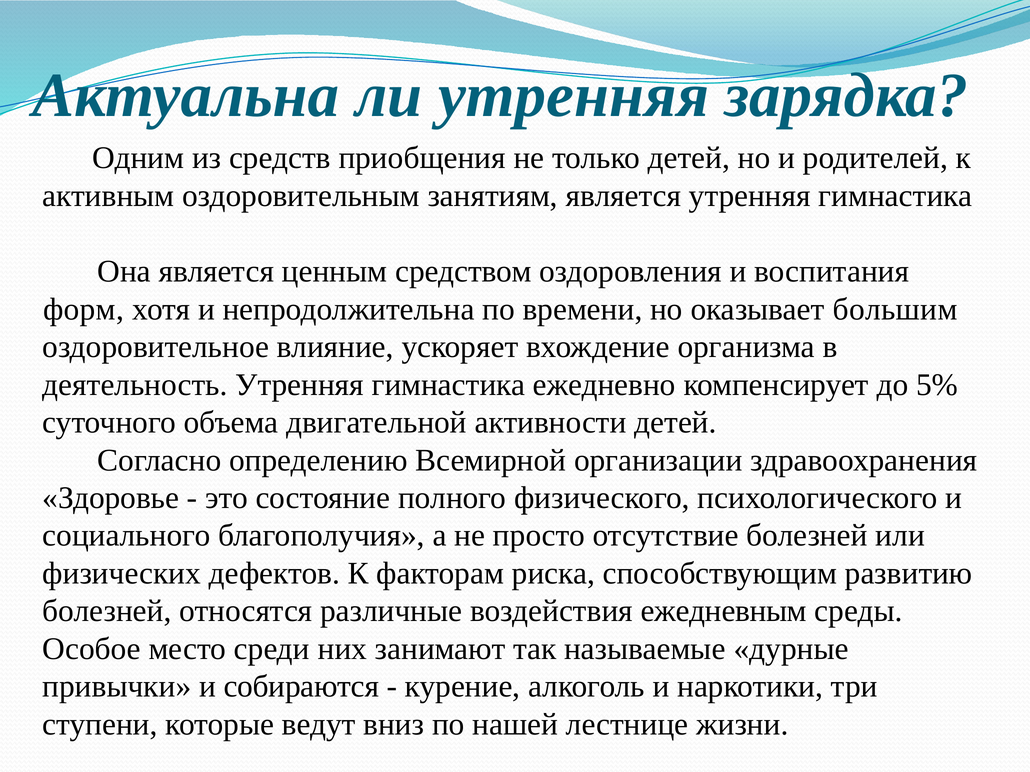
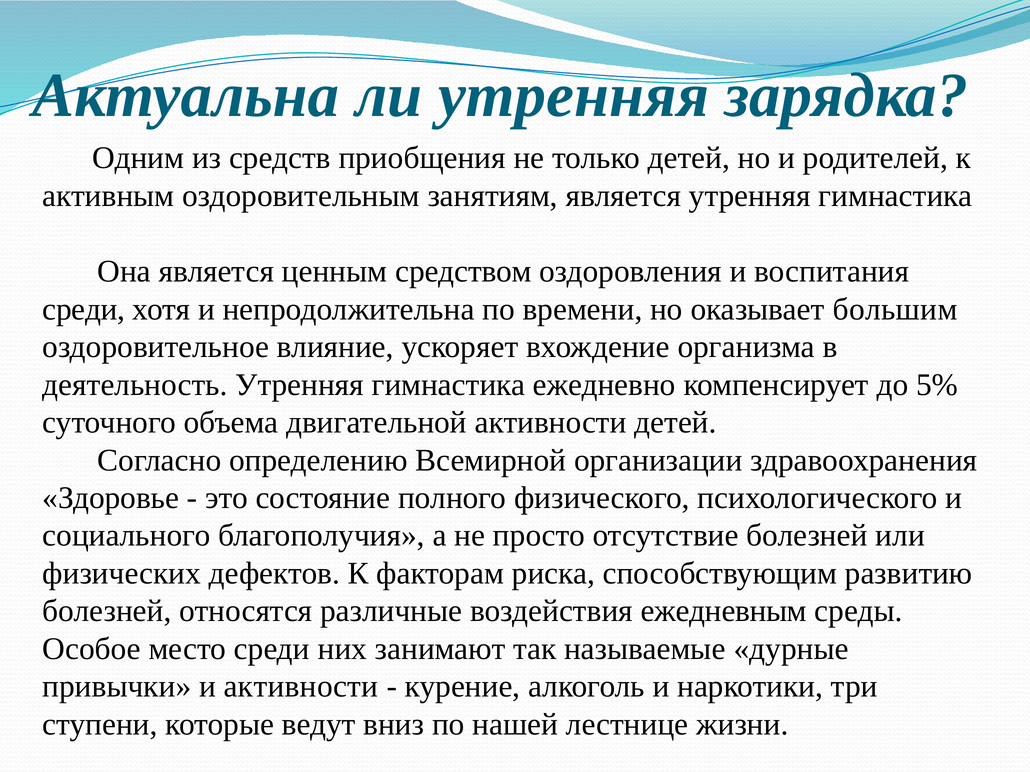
форм at (83, 309): форм -> среди
и собираются: собираются -> активности
